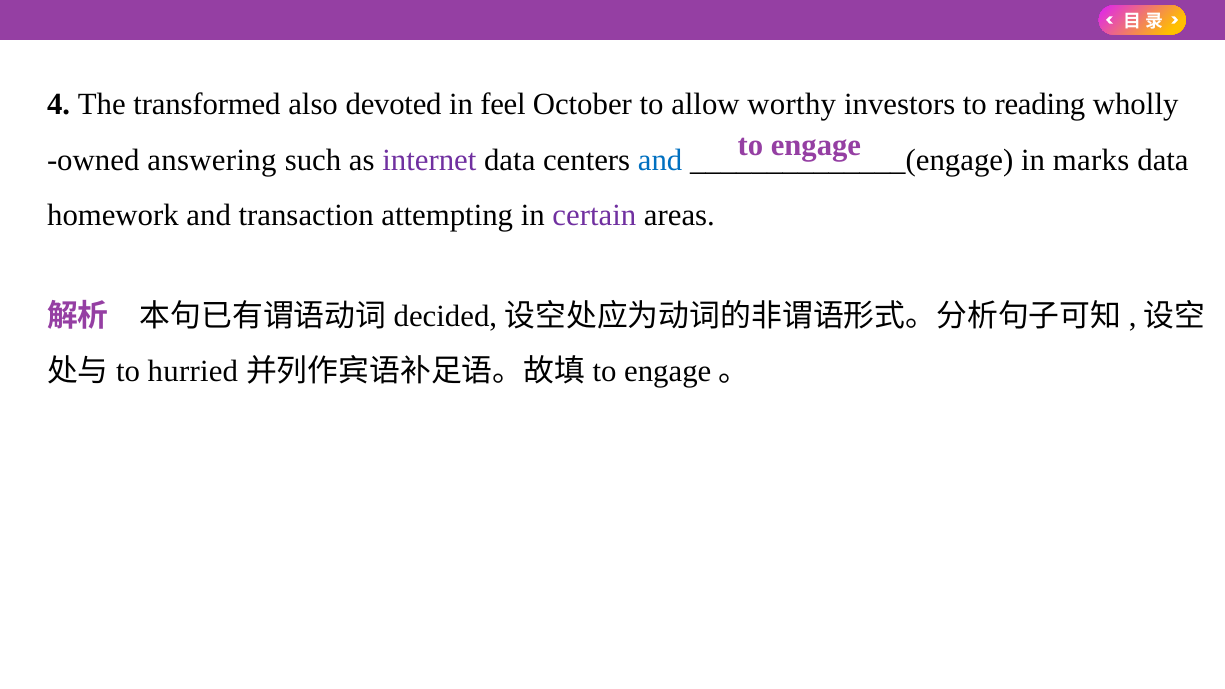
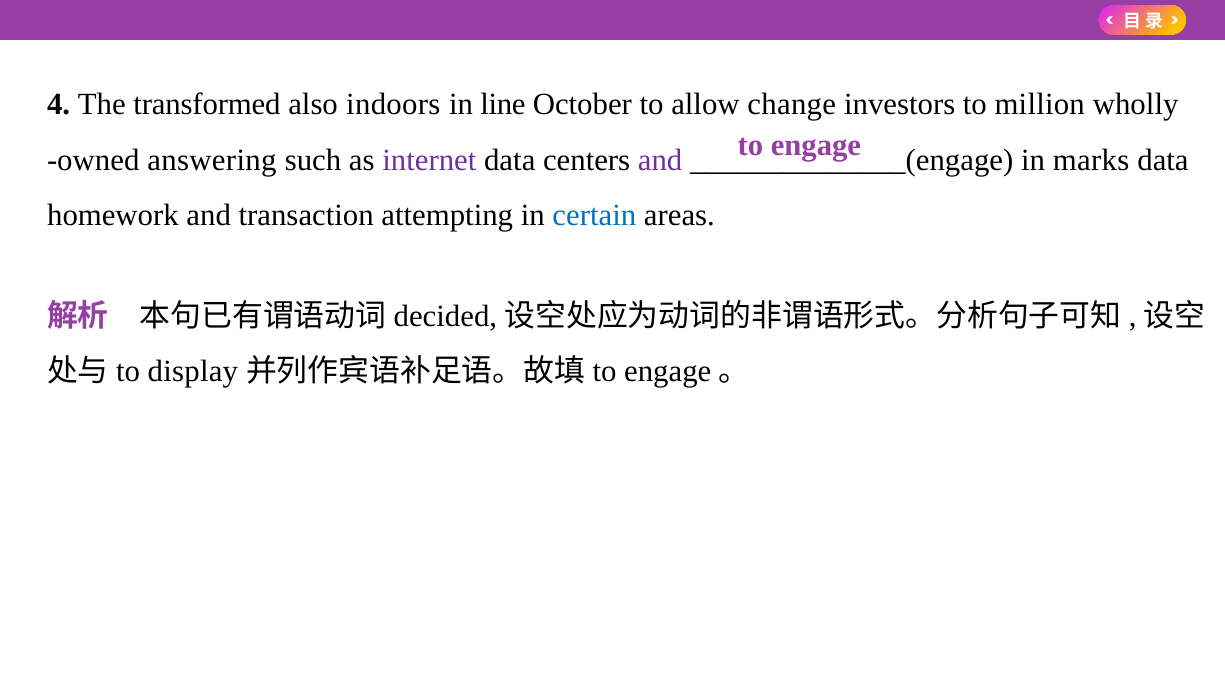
devoted: devoted -> indoors
feel: feel -> line
worthy: worthy -> change
reading: reading -> million
and at (660, 160) colour: blue -> purple
certain colour: purple -> blue
hurried: hurried -> display
